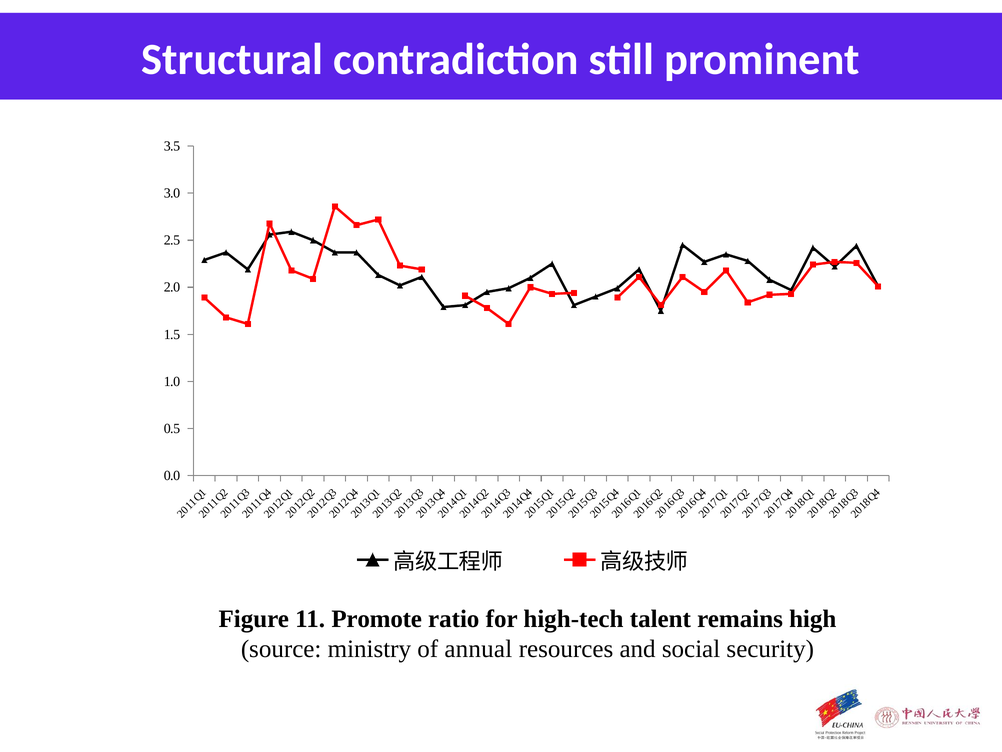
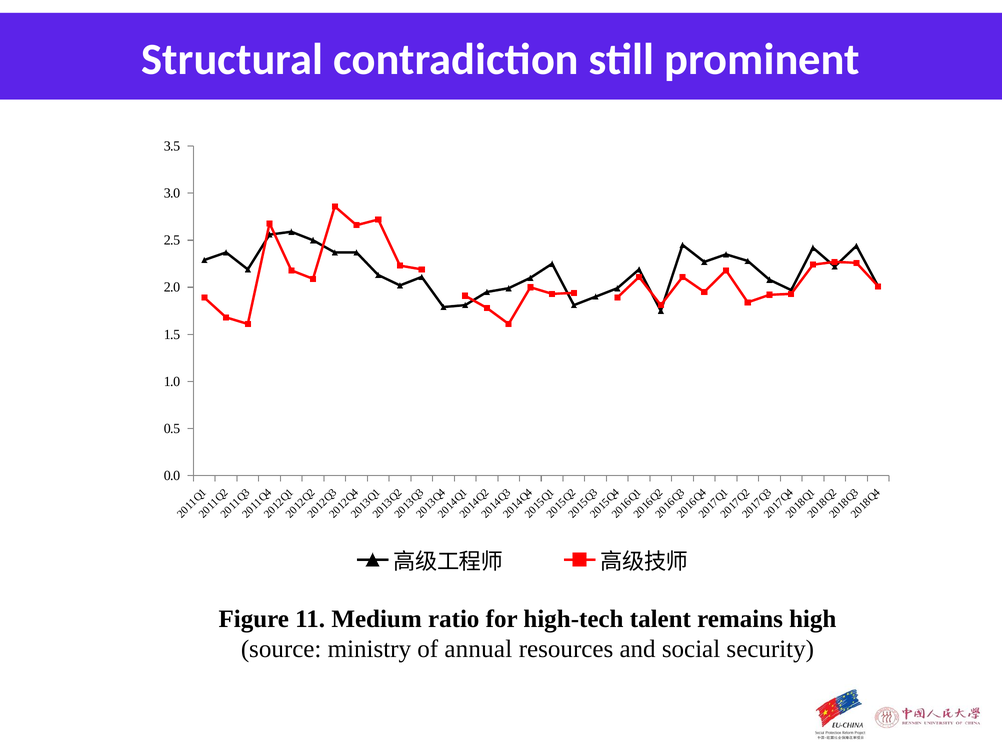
Promote: Promote -> Medium
